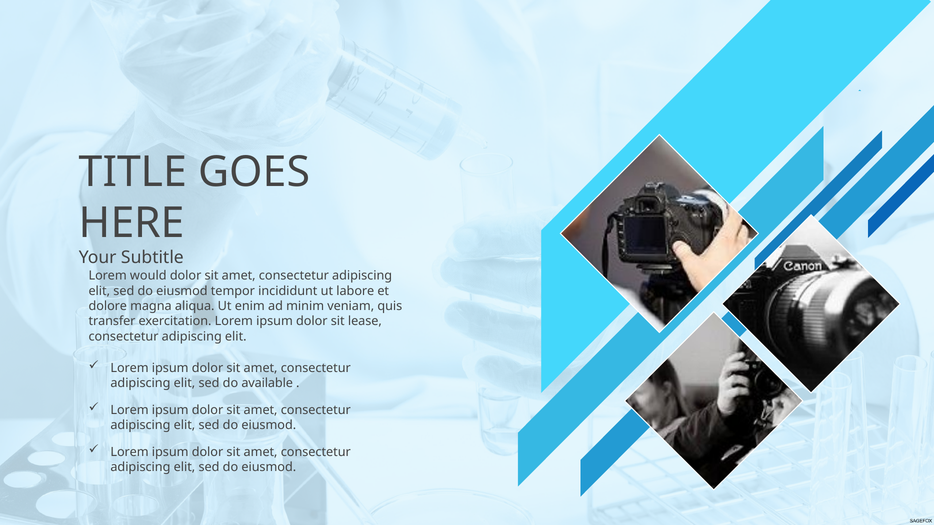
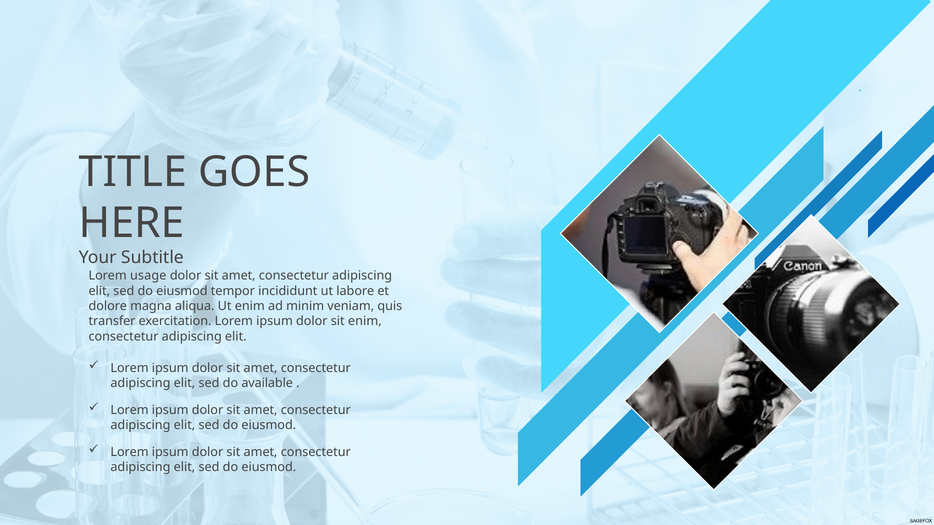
would: would -> usage
sit lease: lease -> enim
